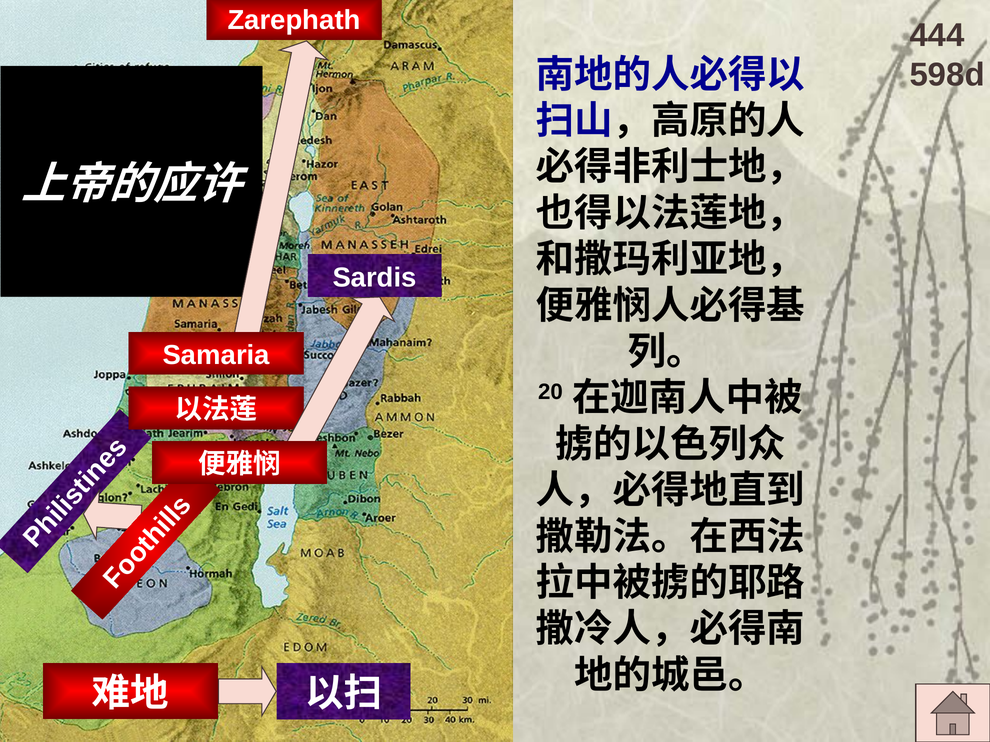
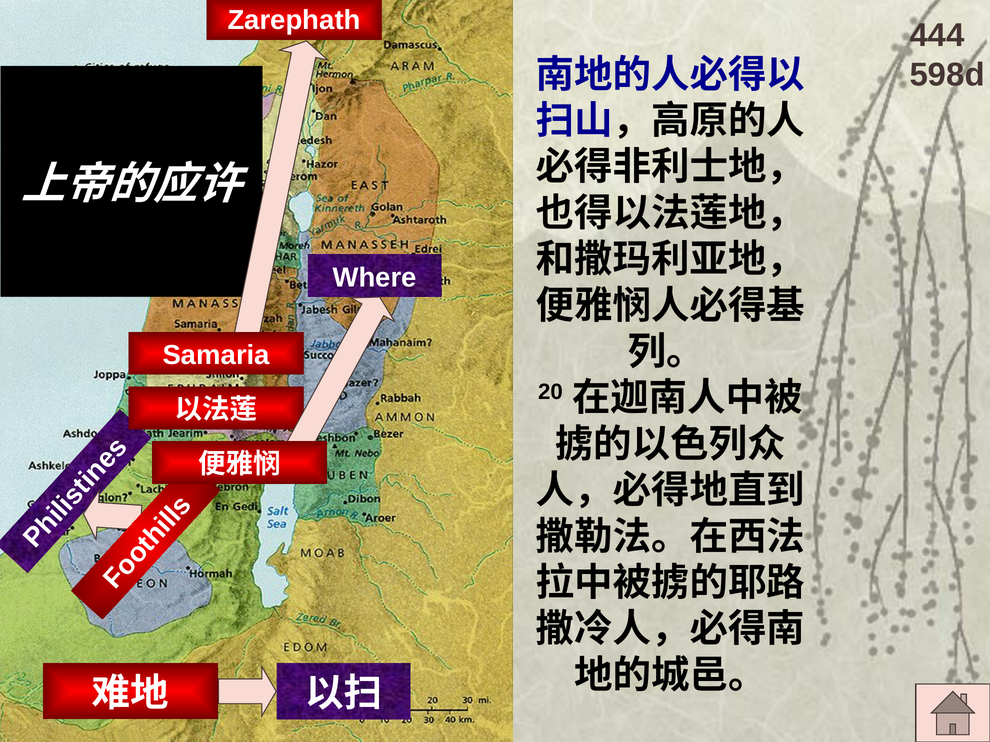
Sardis: Sardis -> Where
